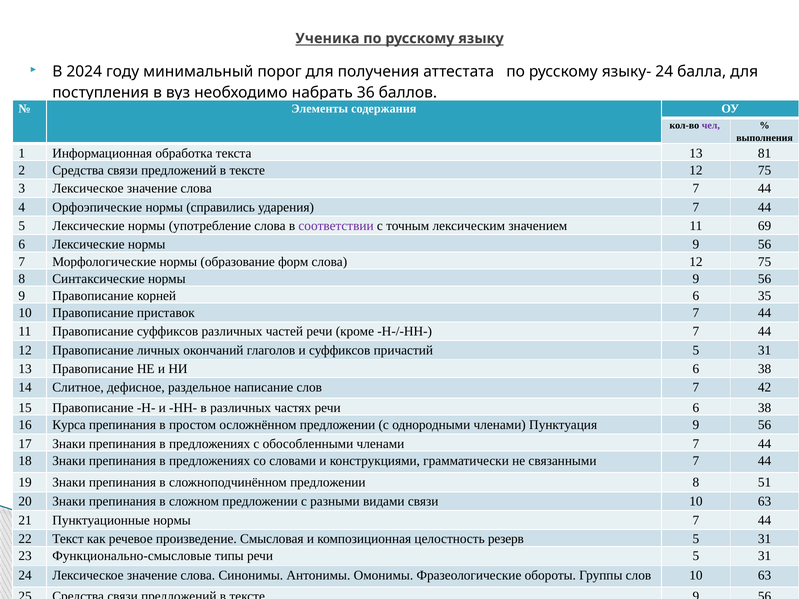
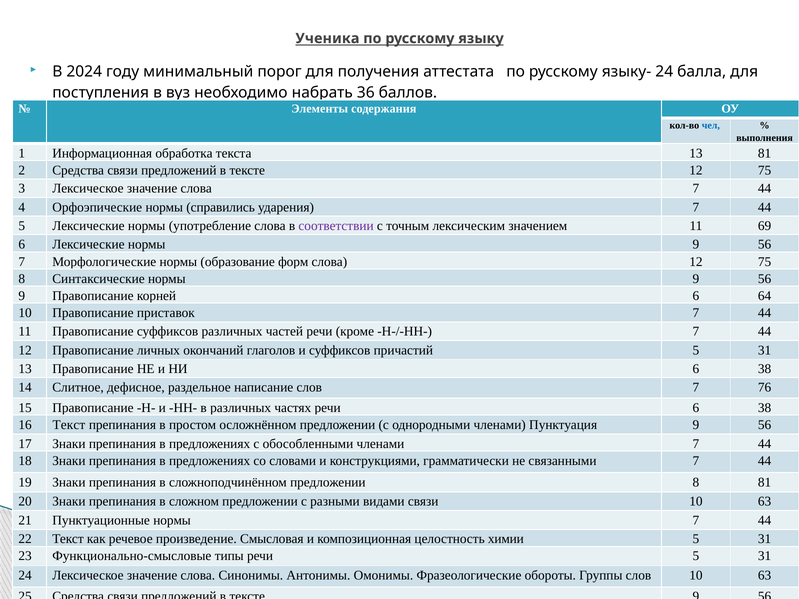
чел colour: purple -> blue
35: 35 -> 64
42: 42 -> 76
16 Курса: Курса -> Текст
8 51: 51 -> 81
резерв: резерв -> химии
